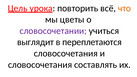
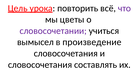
что colour: orange -> purple
выглядит: выглядит -> вымысел
переплетаются: переплетаются -> произведение
